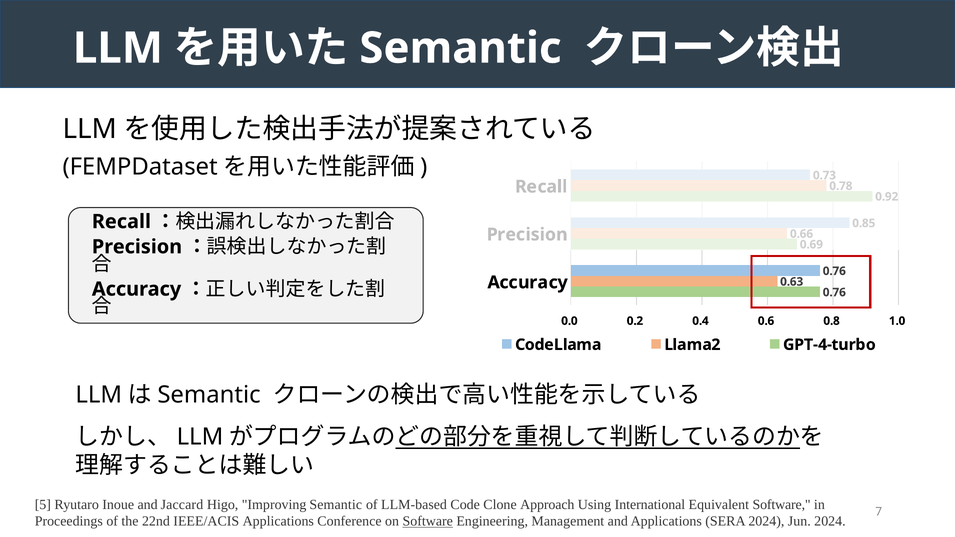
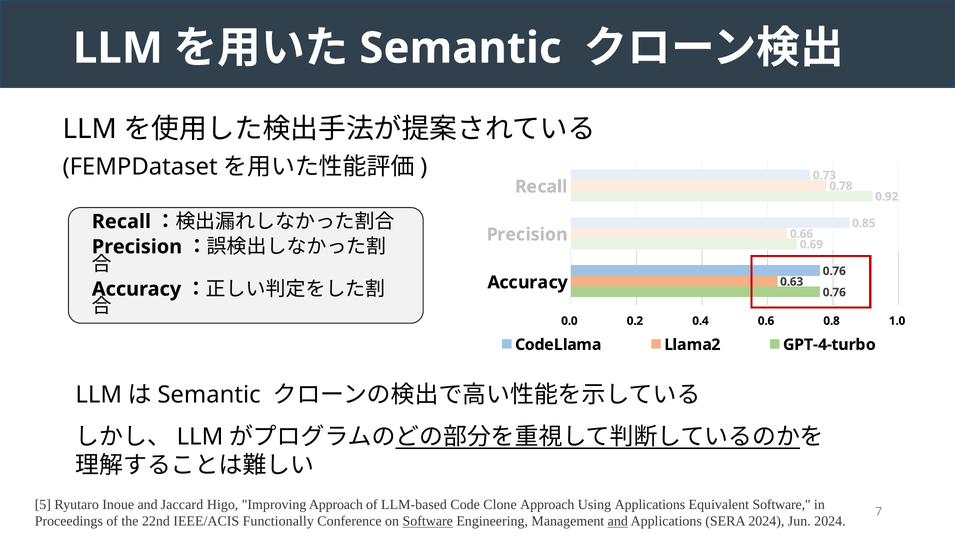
Improving Semantic: Semantic -> Approach
Using International: International -> Applications
IEEE/ACIS Applications: Applications -> Functionally
and at (618, 521) underline: none -> present
